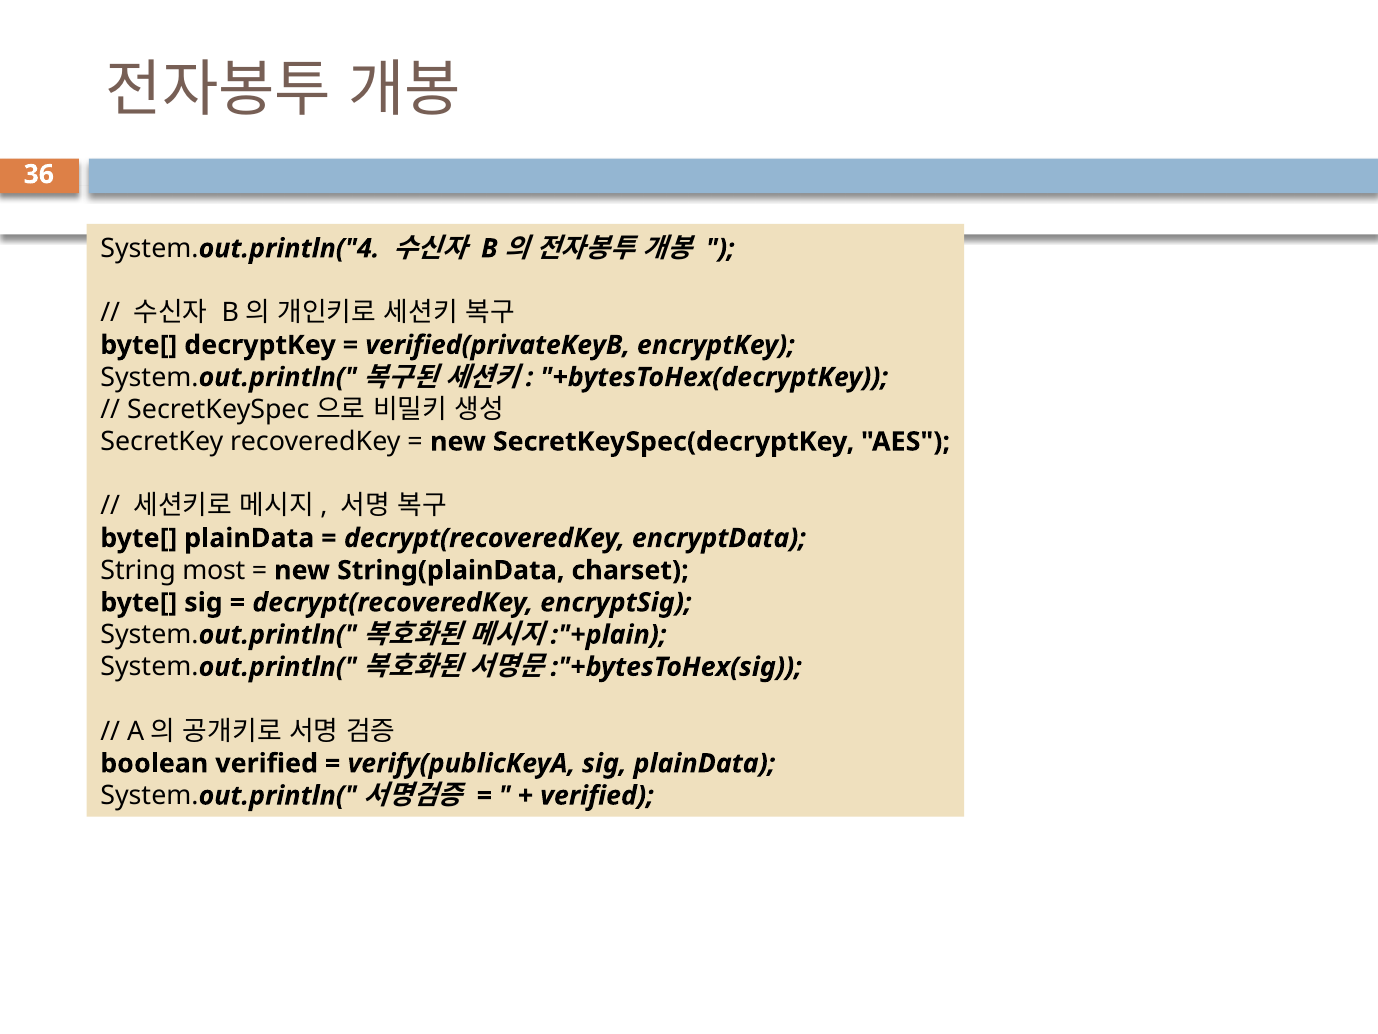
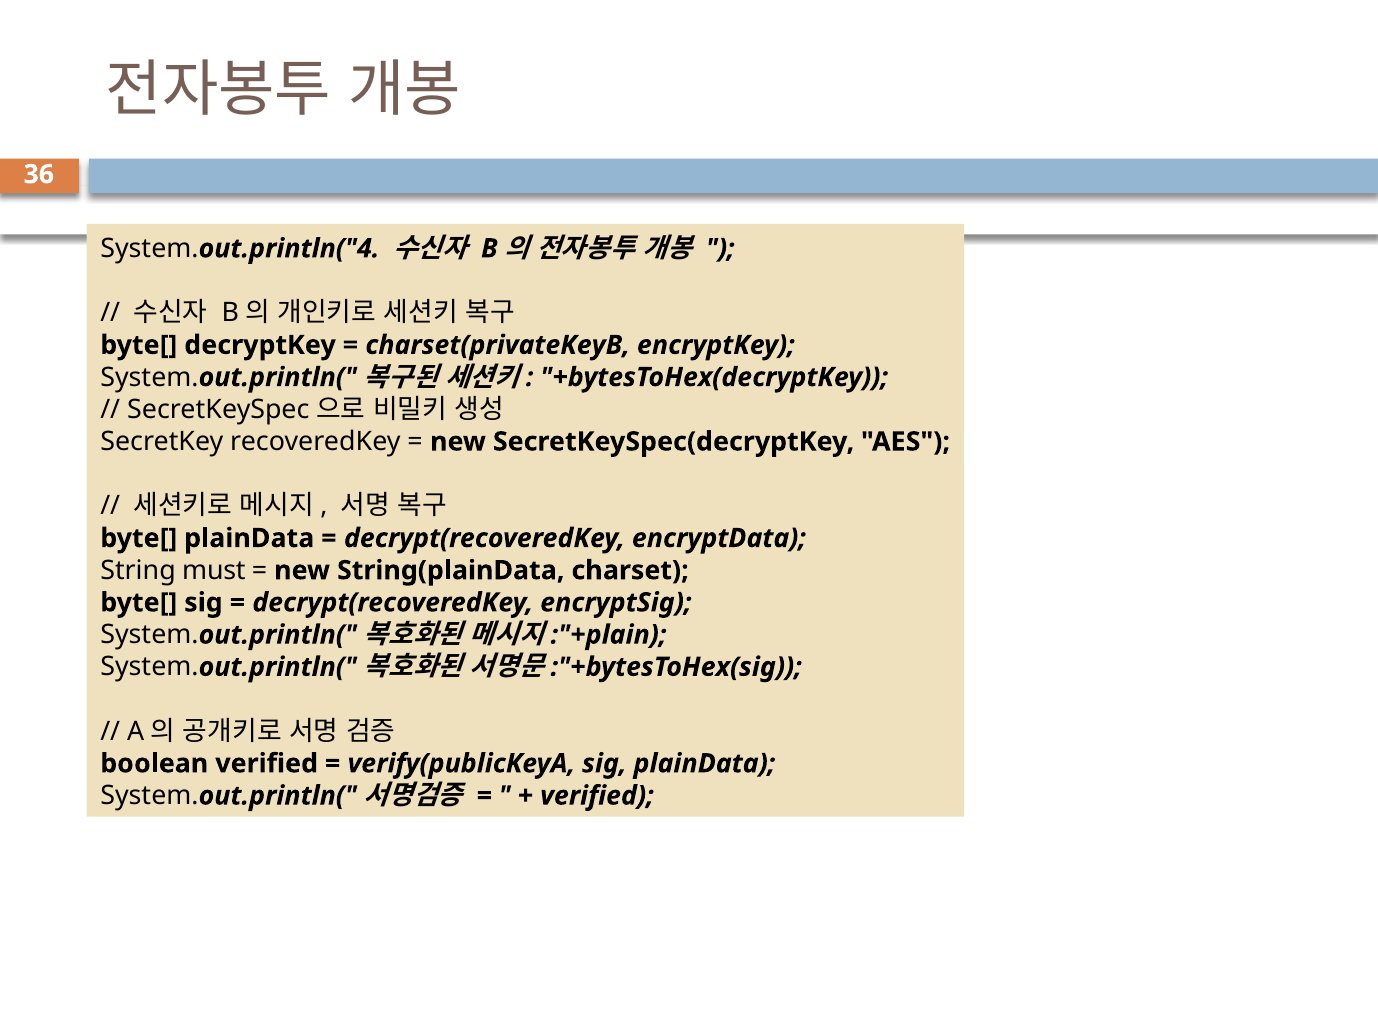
verified(privateKeyB: verified(privateKeyB -> charset(privateKeyB
most: most -> must
